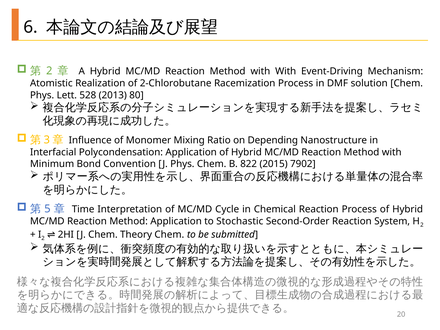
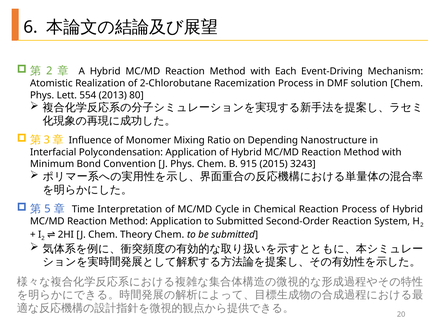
with With: With -> Each
528: 528 -> 554
822: 822 -> 915
7902: 7902 -> 3243
to Stochastic: Stochastic -> Submitted
